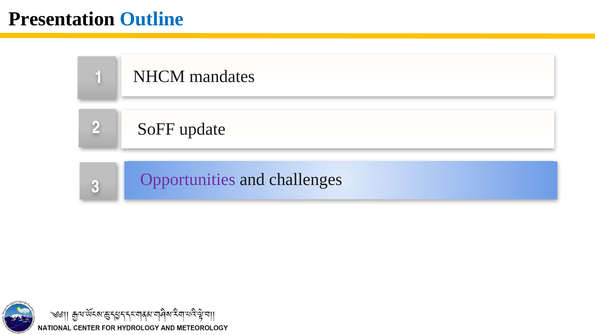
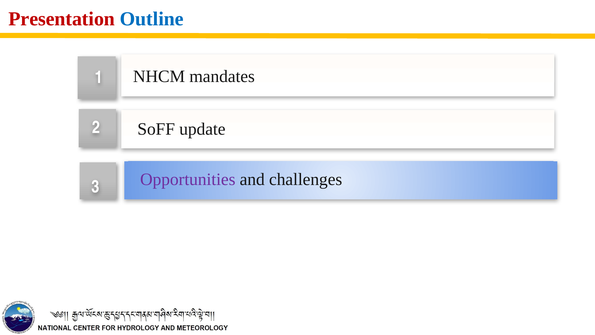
Presentation colour: black -> red
